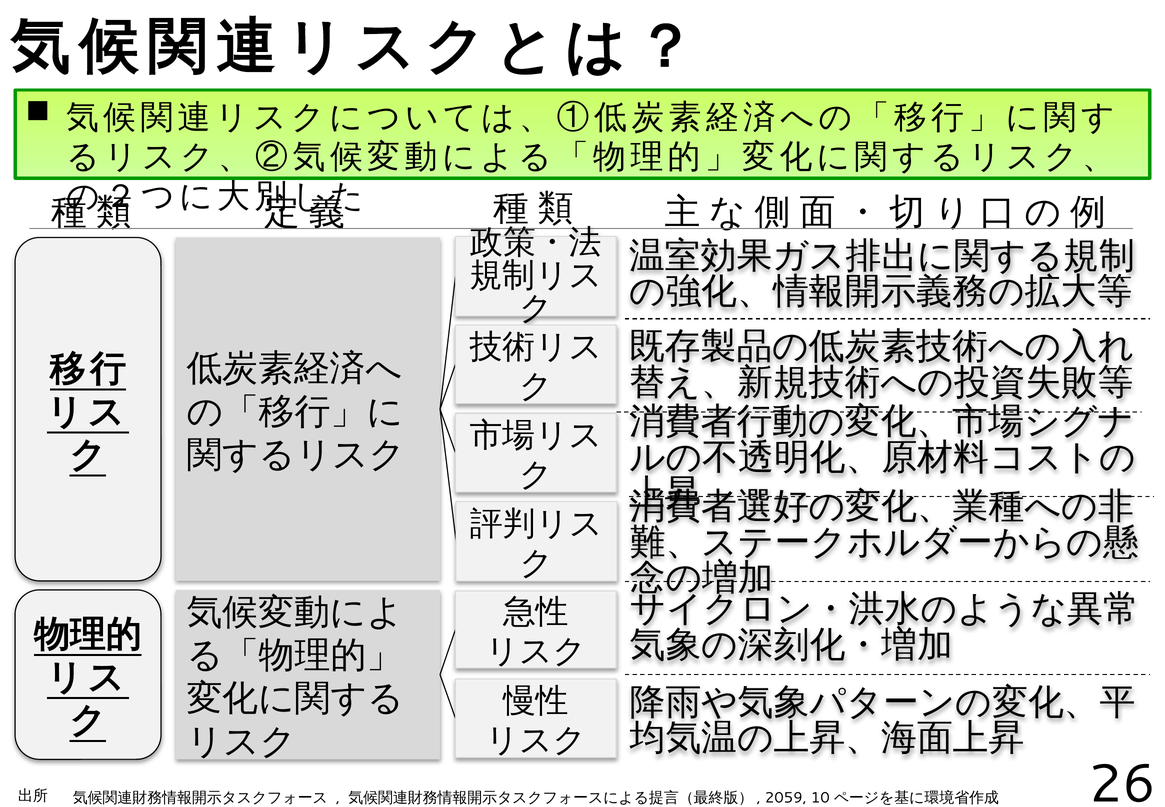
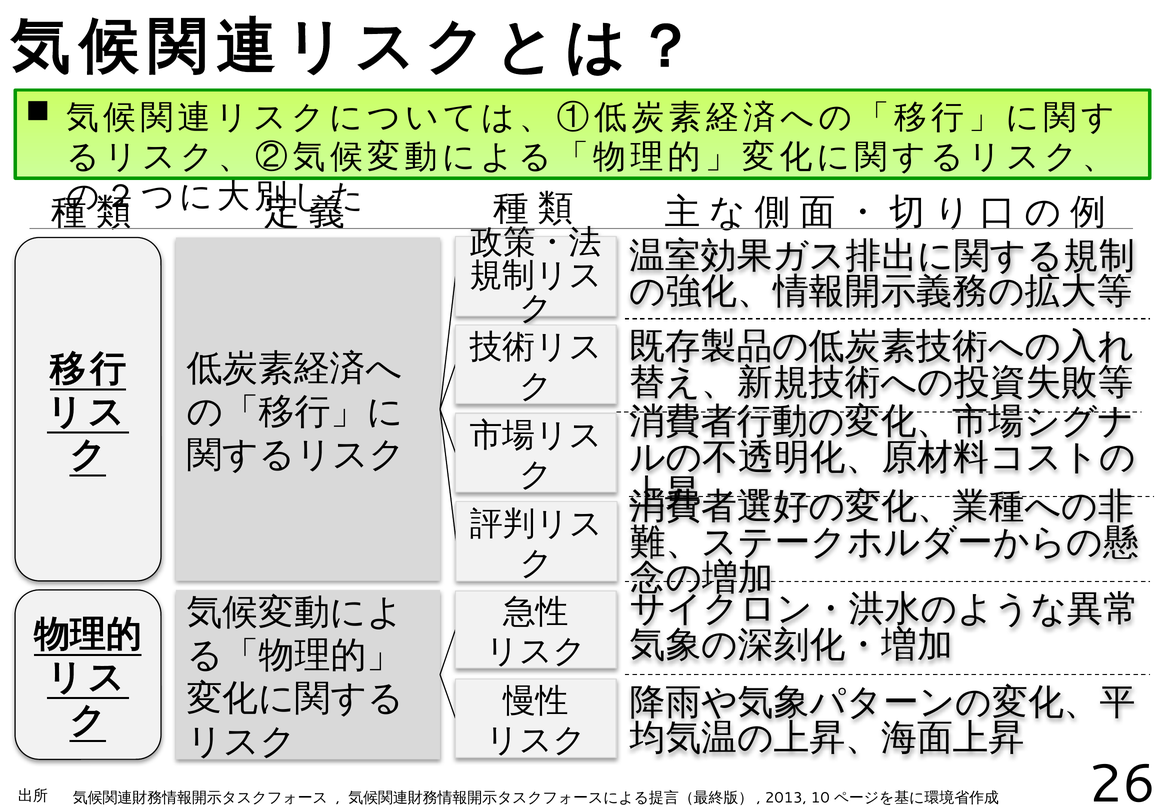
2059: 2059 -> 2013
